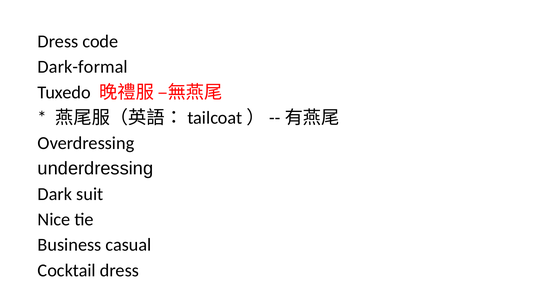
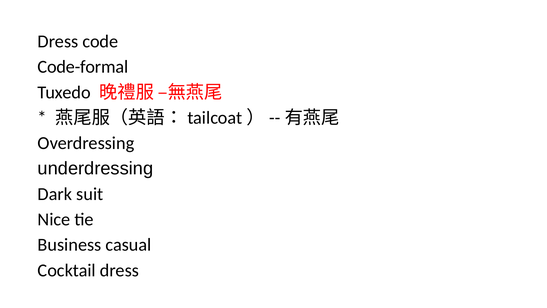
Dark-formal: Dark-formal -> Code-formal
